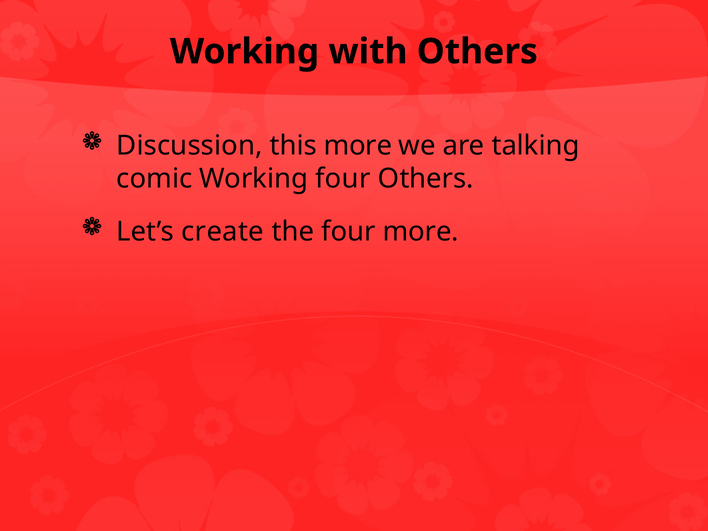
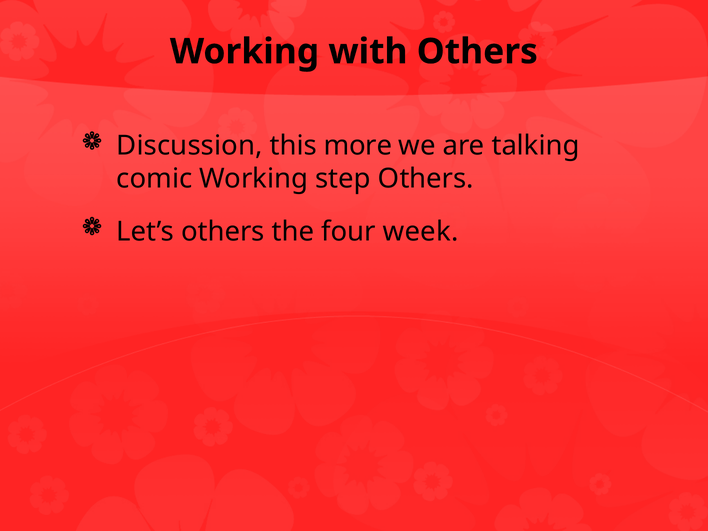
Working four: four -> step
Let’s create: create -> others
four more: more -> week
